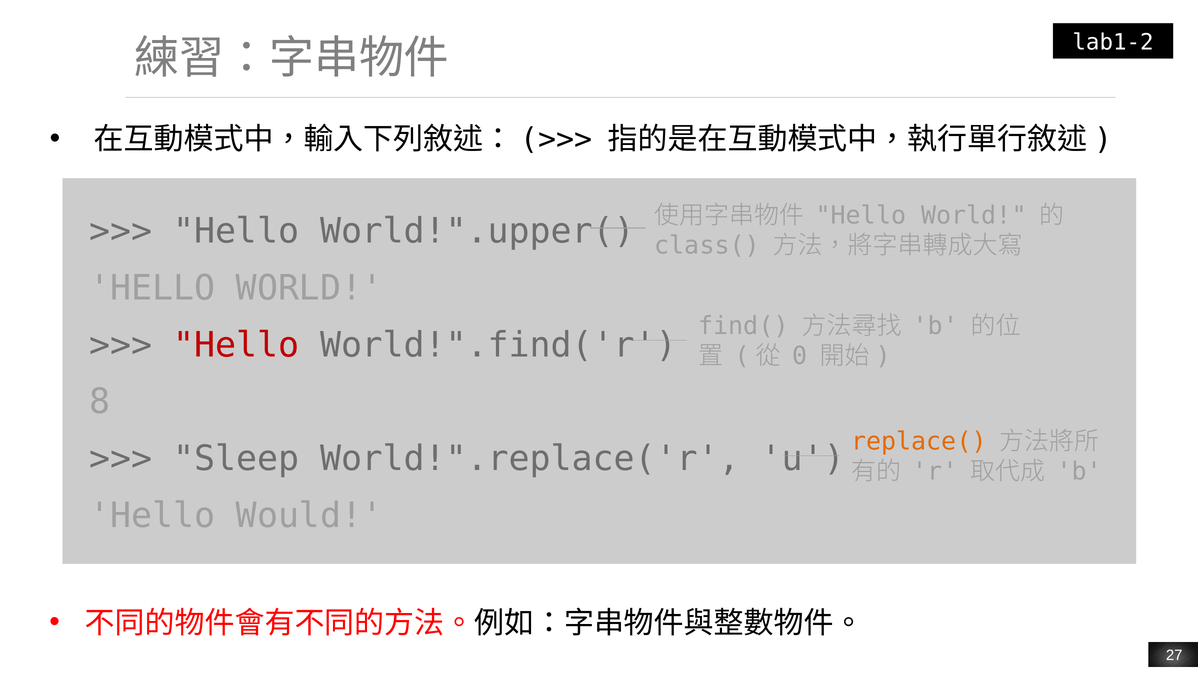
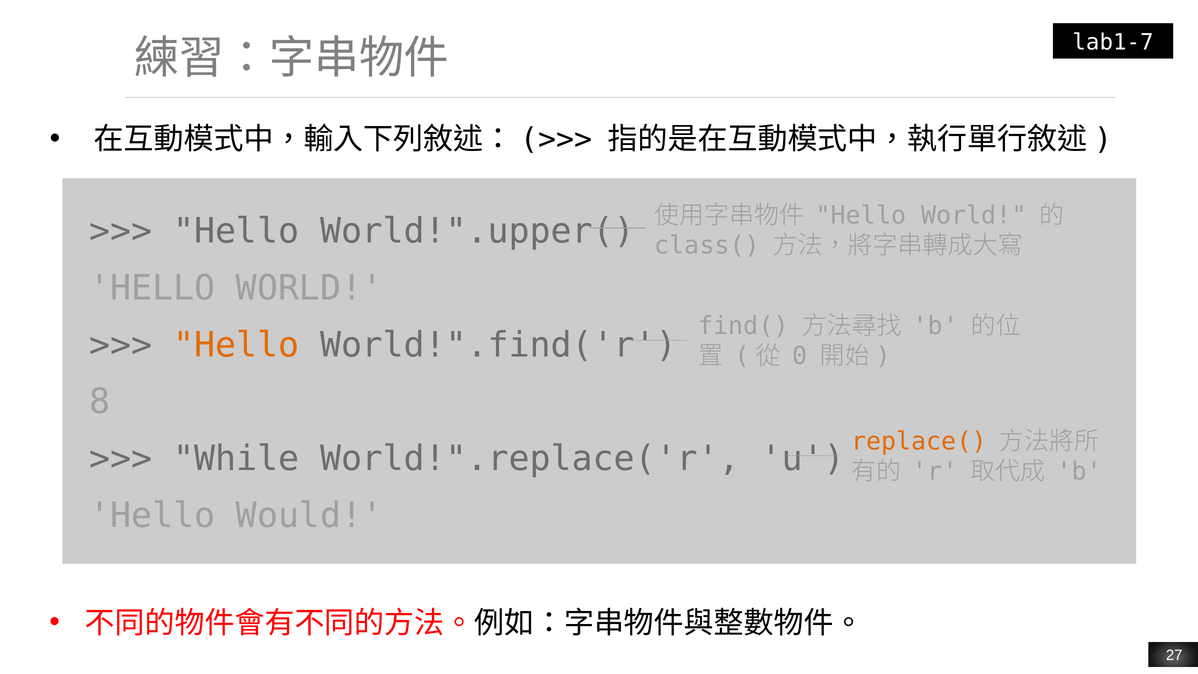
lab1-2: lab1-2 -> lab1-7
Hello at (236, 345) colour: red -> orange
Sleep: Sleep -> While
